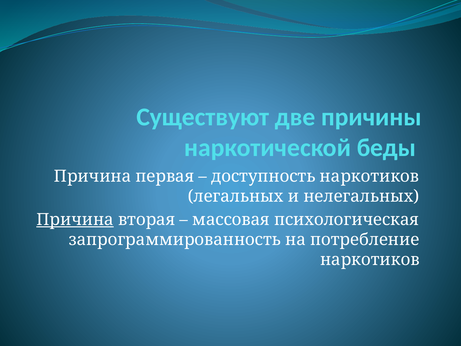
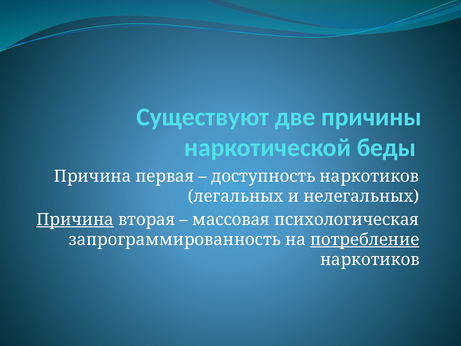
потребление underline: none -> present
